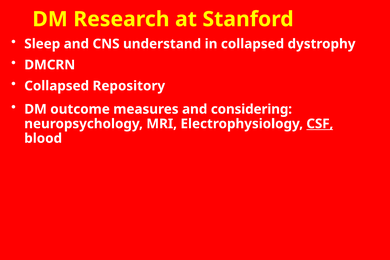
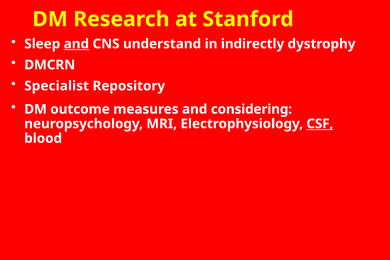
and at (76, 44) underline: none -> present
in collapsed: collapsed -> indirectly
Collapsed at (57, 86): Collapsed -> Specialist
